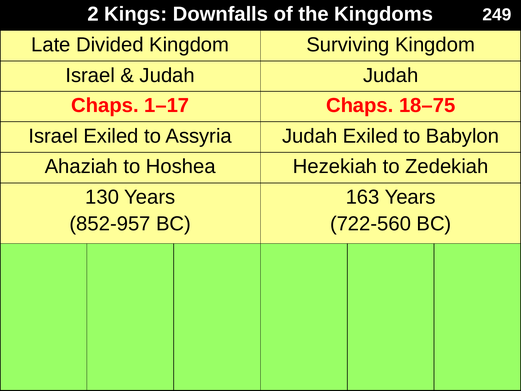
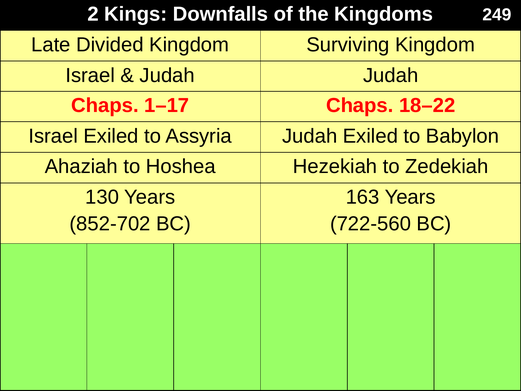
18–75: 18–75 -> 18–22
852-957: 852-957 -> 852-702
